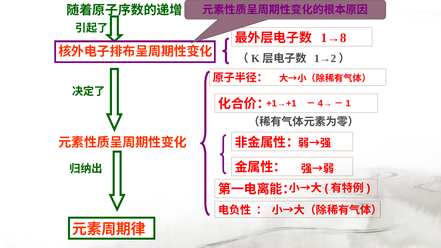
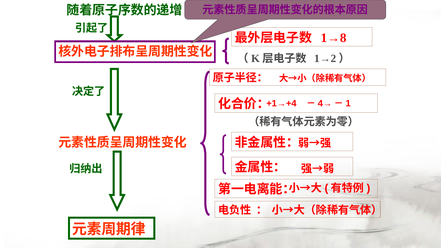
+1→+1: +1→+1 -> +1→+4
